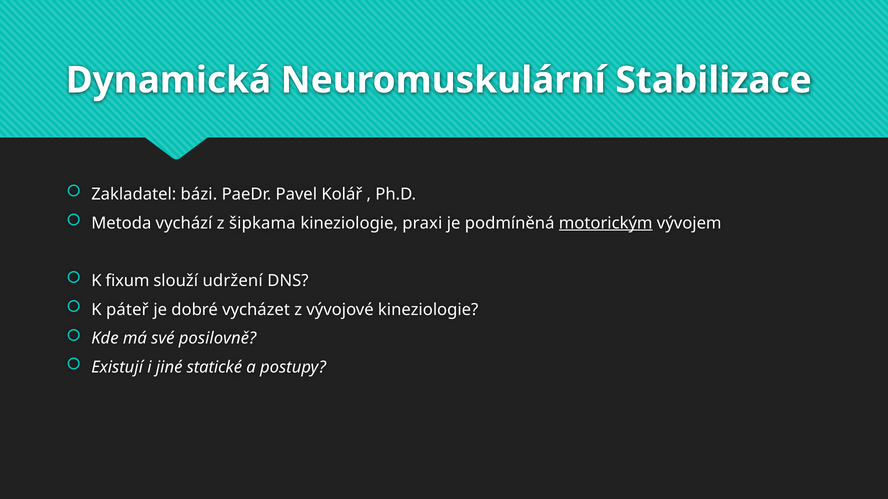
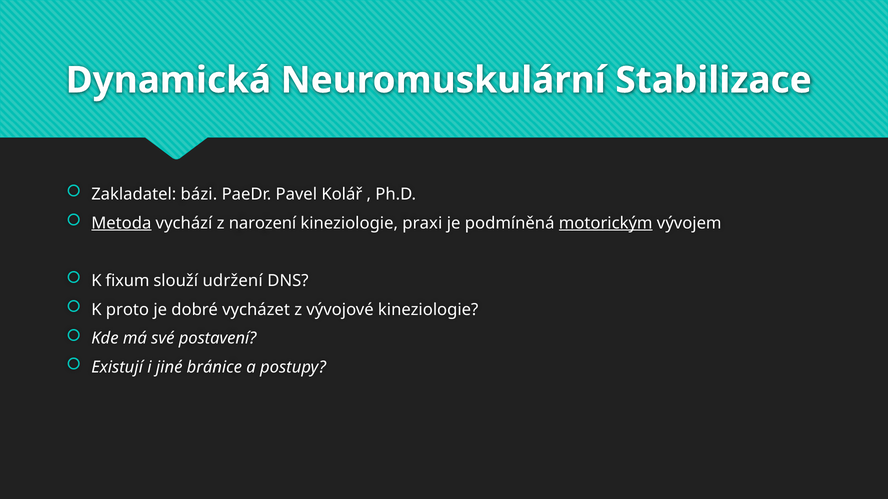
Metoda underline: none -> present
šipkama: šipkama -> narození
páteř: páteř -> proto
posilovně: posilovně -> postavení
statické: statické -> bránice
